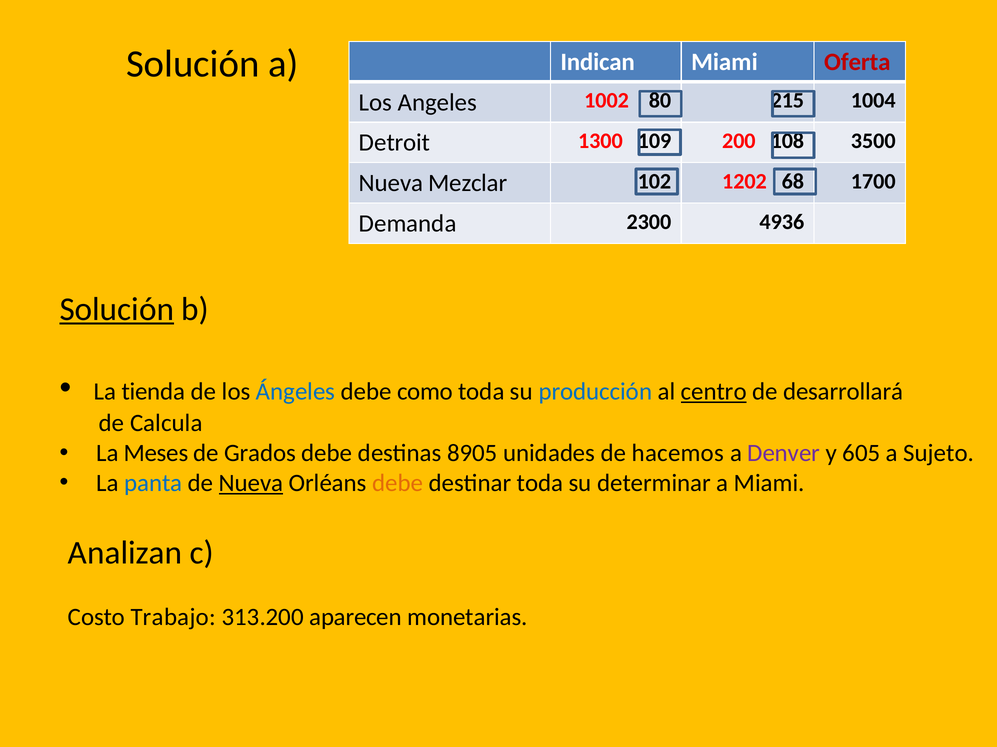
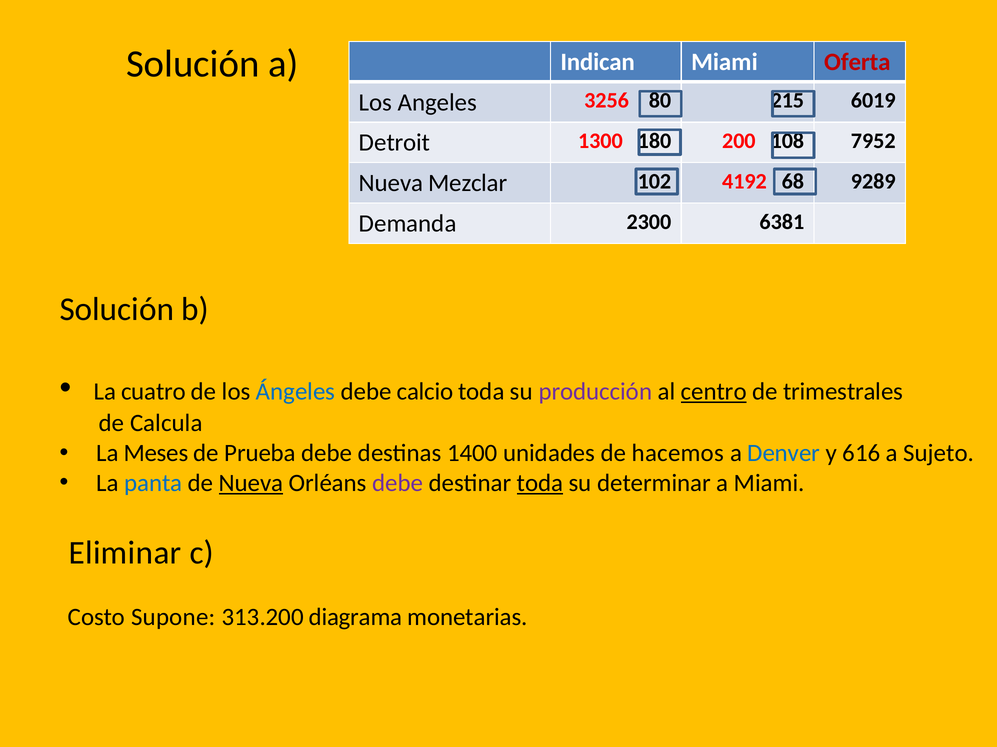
1002: 1002 -> 3256
1004: 1004 -> 6019
109: 109 -> 180
3500: 3500 -> 7952
1202: 1202 -> 4192
1700: 1700 -> 9289
4936: 4936 -> 6381
Solución at (117, 310) underline: present -> none
tienda: tienda -> cuatro
como: como -> calcio
producción colour: blue -> purple
desarrollará: desarrollará -> trimestrales
Grados: Grados -> Prueba
8905: 8905 -> 1400
Denver colour: purple -> blue
605: 605 -> 616
debe at (398, 484) colour: orange -> purple
toda at (540, 484) underline: none -> present
Analizan: Analizan -> Eliminar
Trabajo: Trabajo -> Supone
aparecen: aparecen -> diagrama
